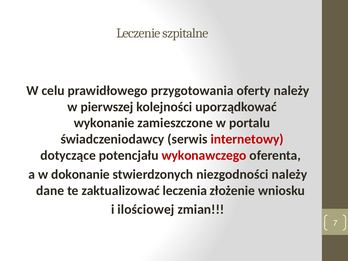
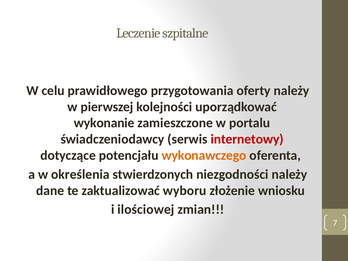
wykonawczego colour: red -> orange
dokonanie: dokonanie -> określenia
leczenia: leczenia -> wyboru
